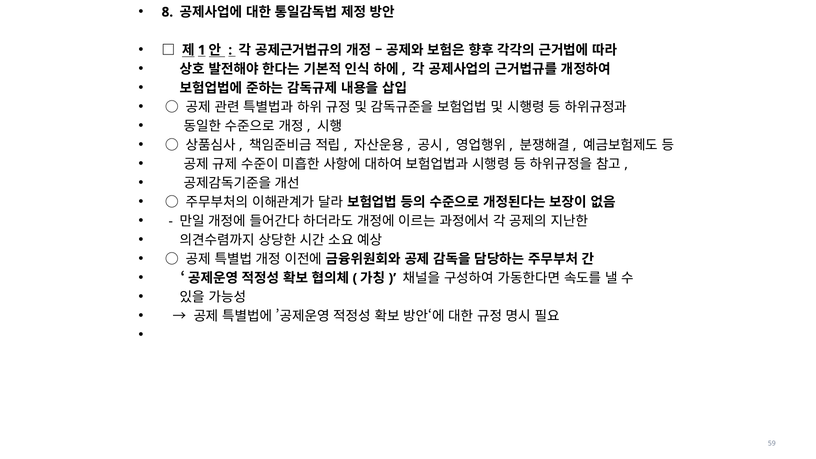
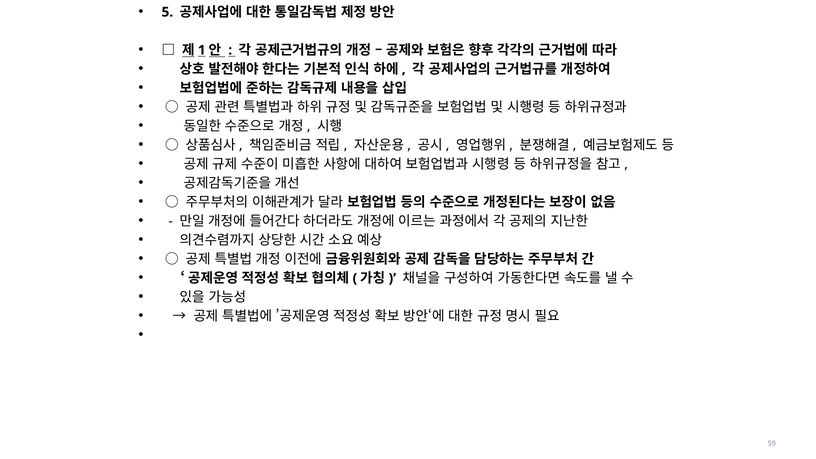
8: 8 -> 5
